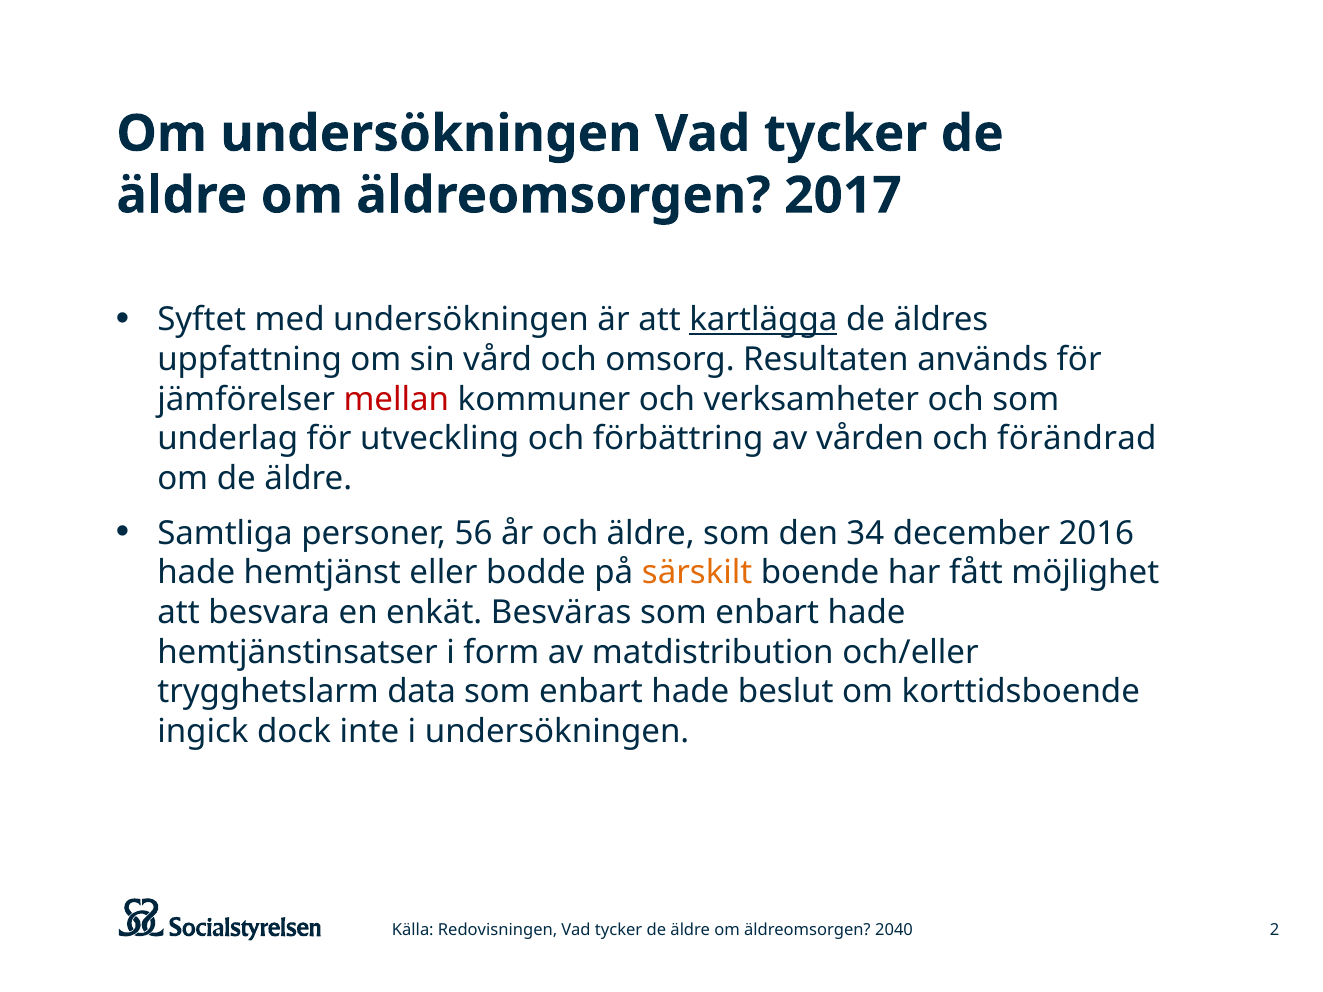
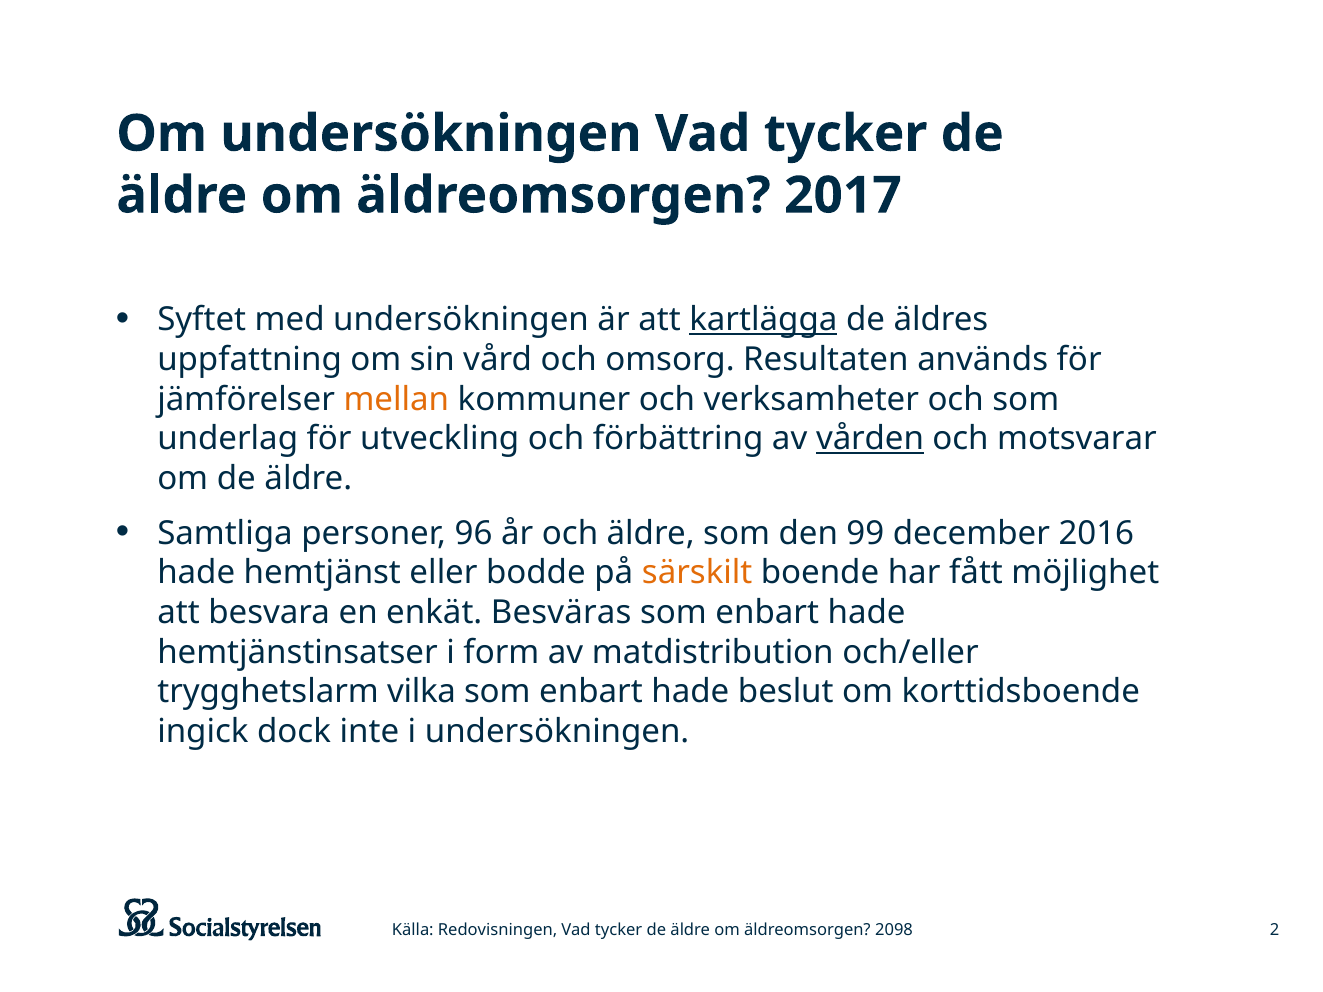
mellan colour: red -> orange
vården underline: none -> present
förändrad: förändrad -> motsvarar
56: 56 -> 96
34: 34 -> 99
data: data -> vilka
2040: 2040 -> 2098
